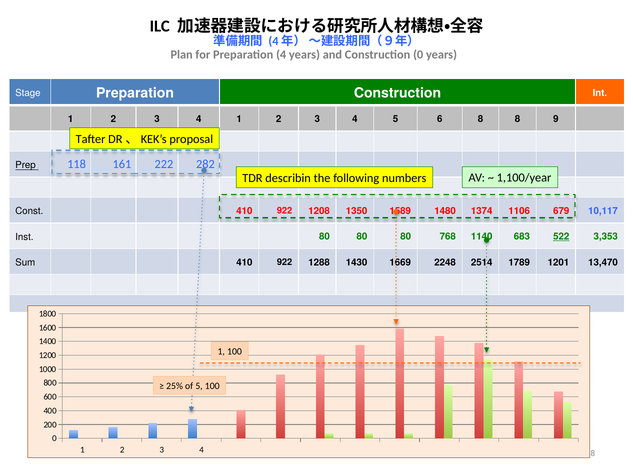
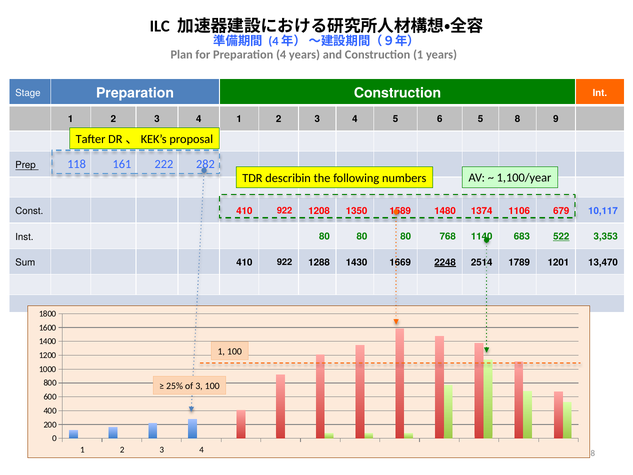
Construction 0: 0 -> 1
6 8: 8 -> 5
2248 underline: none -> present
of 5: 5 -> 3
